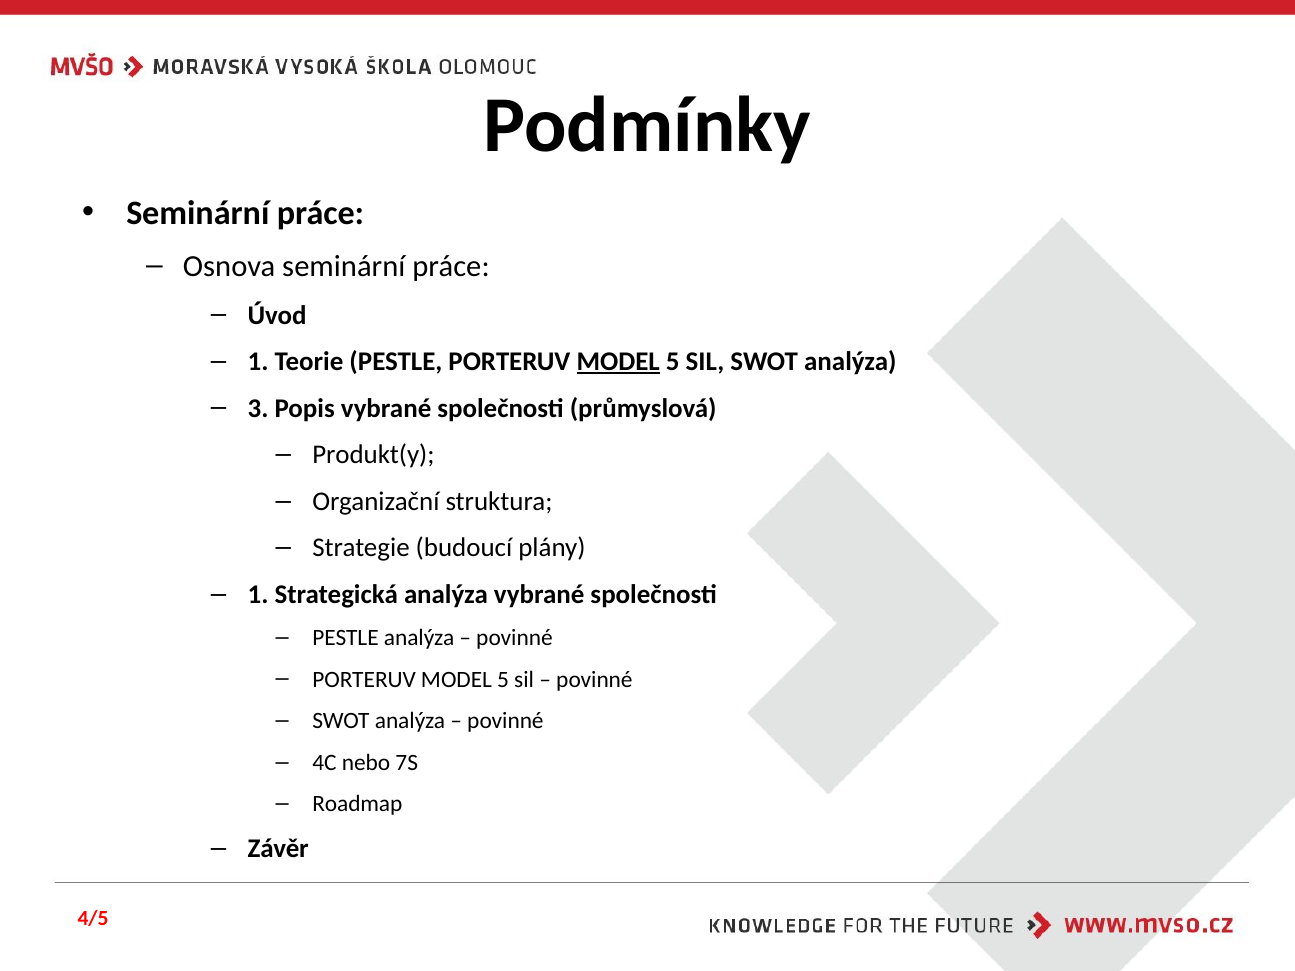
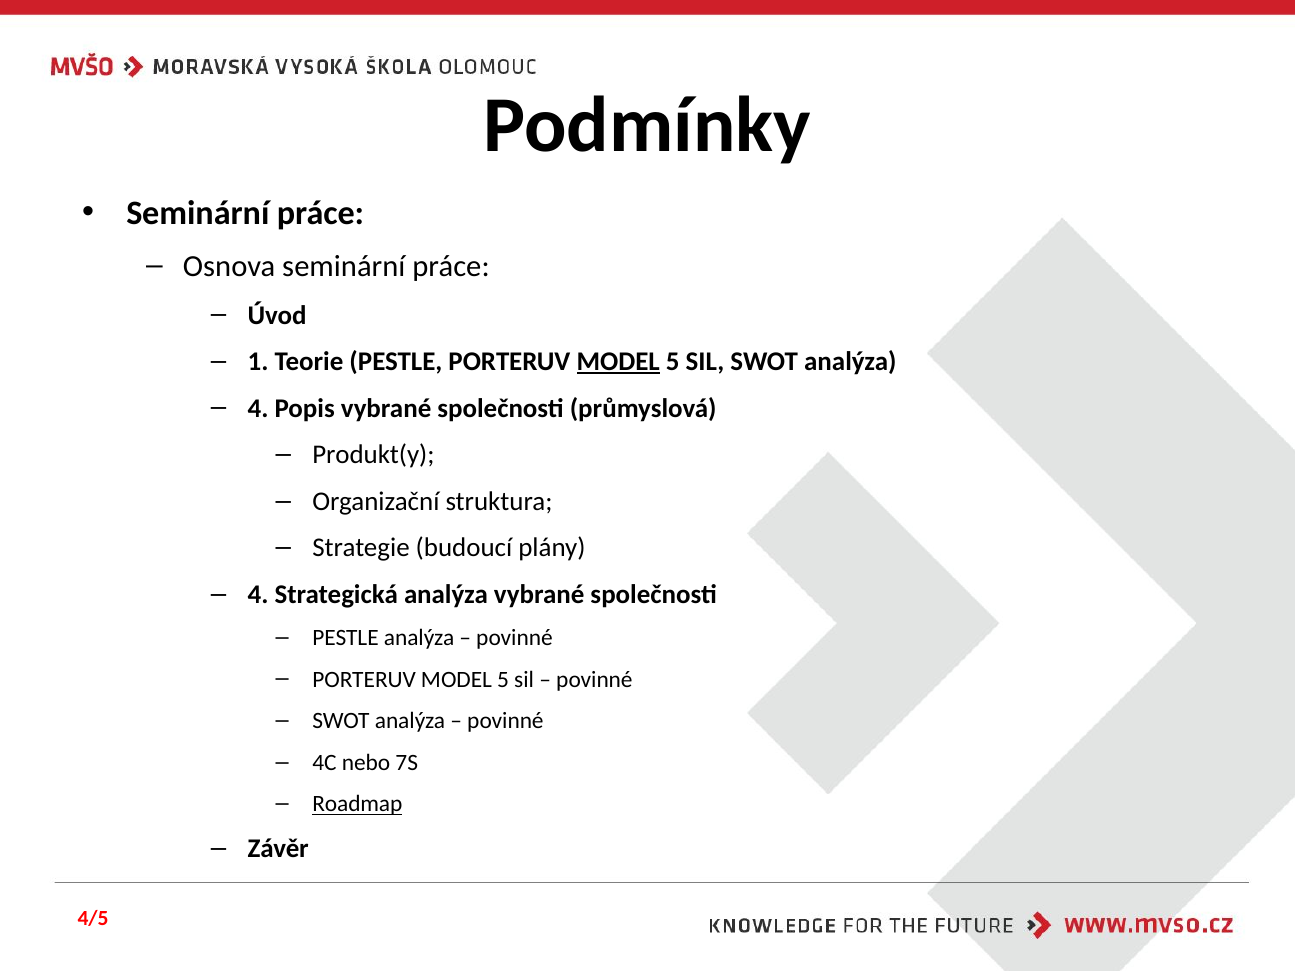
3 at (258, 408): 3 -> 4
1 at (258, 595): 1 -> 4
Roadmap underline: none -> present
